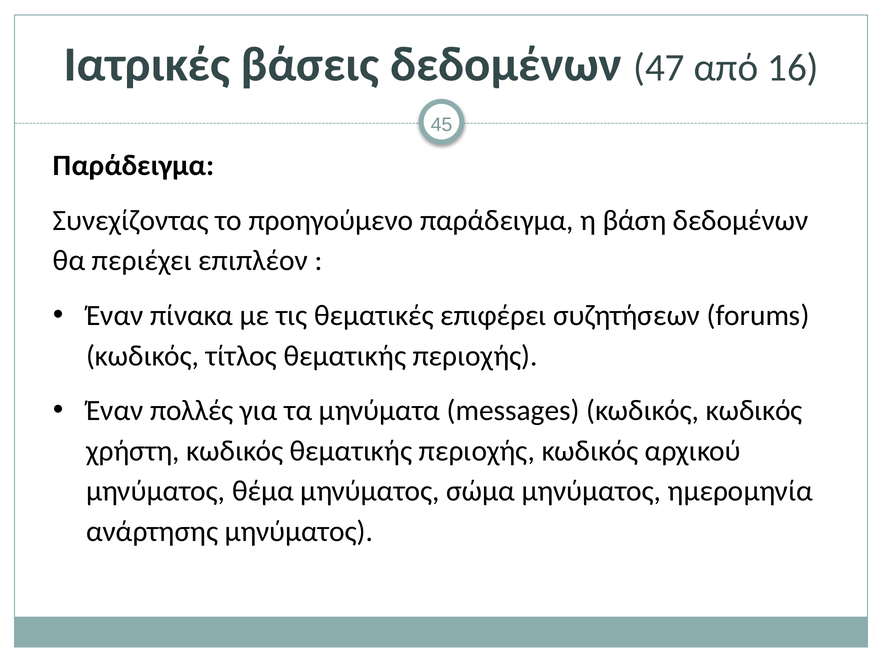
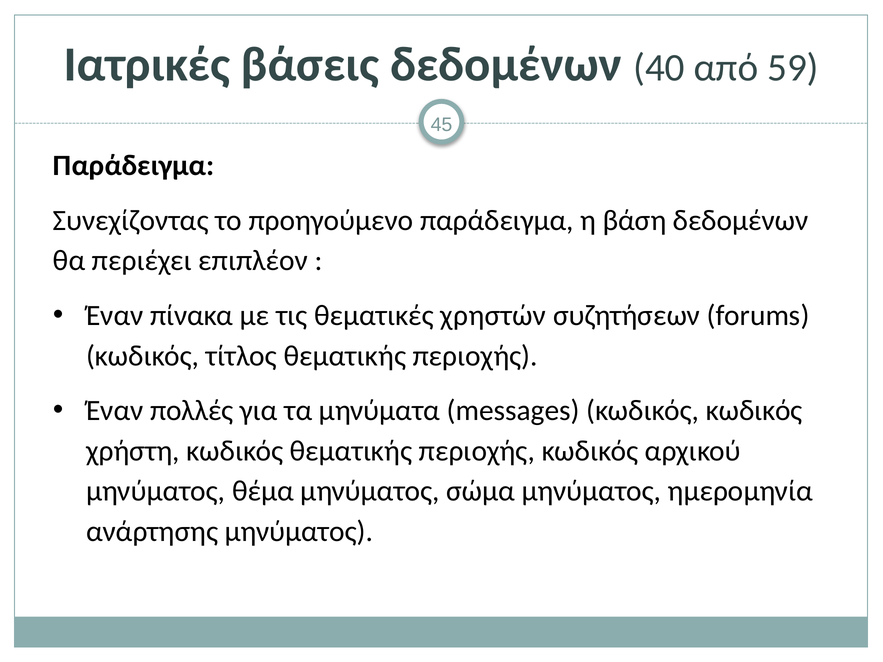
47: 47 -> 40
16: 16 -> 59
επιφέρει: επιφέρει -> χρηστών
